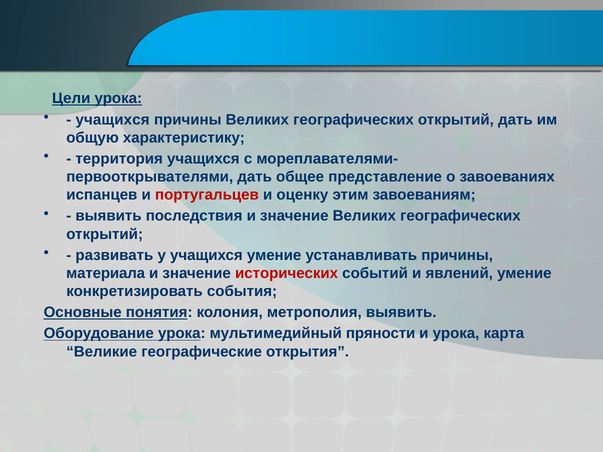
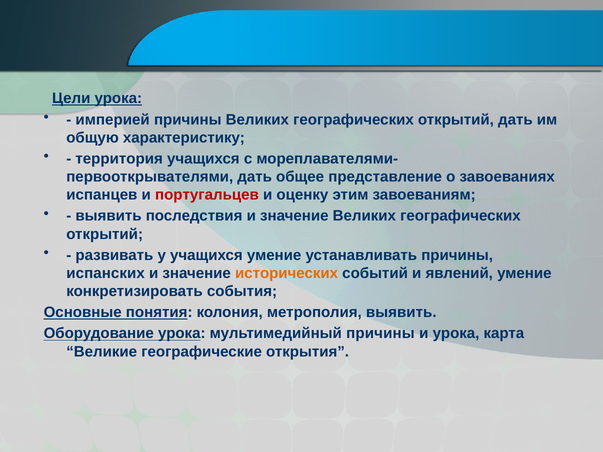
учащихся at (113, 120): учащихся -> империей
материала: материала -> испанских
исторических colour: red -> orange
мультимедийный пряности: пряности -> причины
